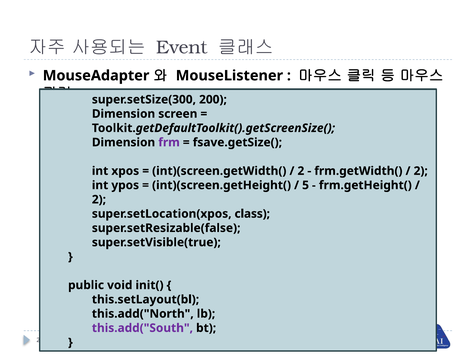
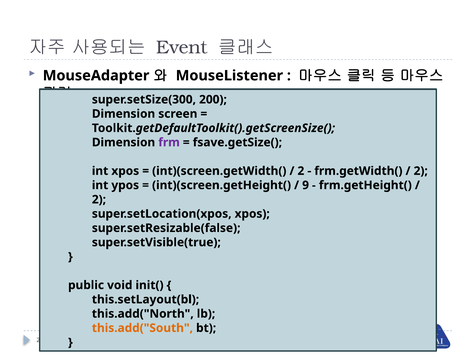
5: 5 -> 9
super.setLocation(xpos class: class -> xpos
this.add("South colour: purple -> orange
